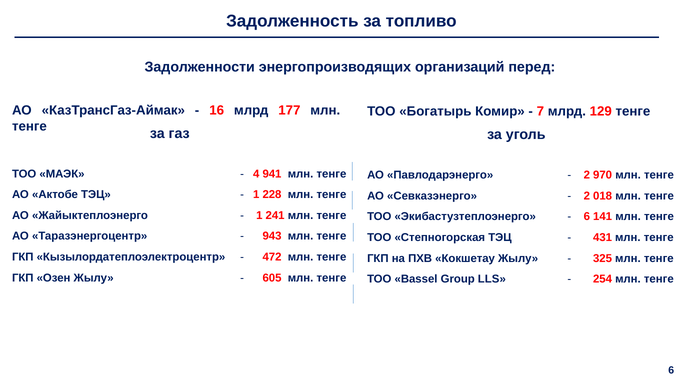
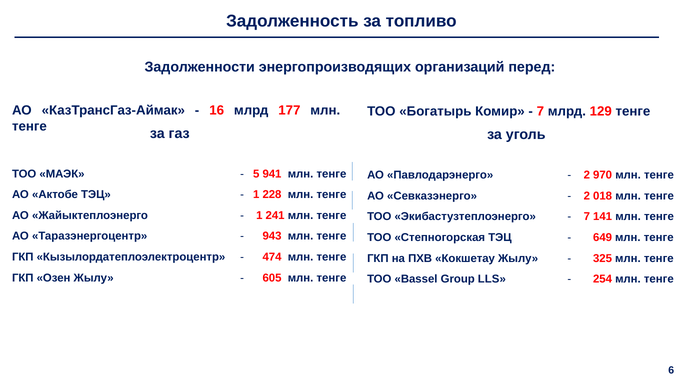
4: 4 -> 5
6 at (587, 217): 6 -> 7
431: 431 -> 649
472: 472 -> 474
